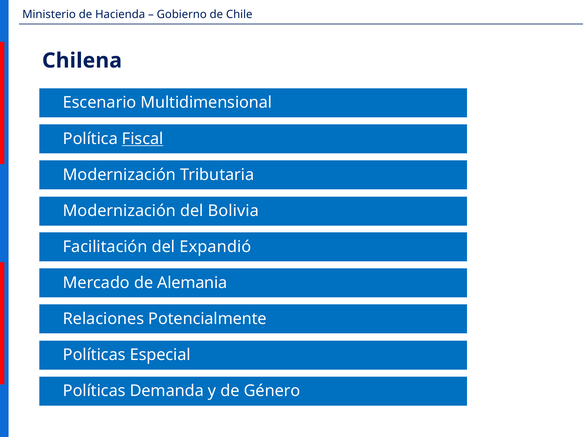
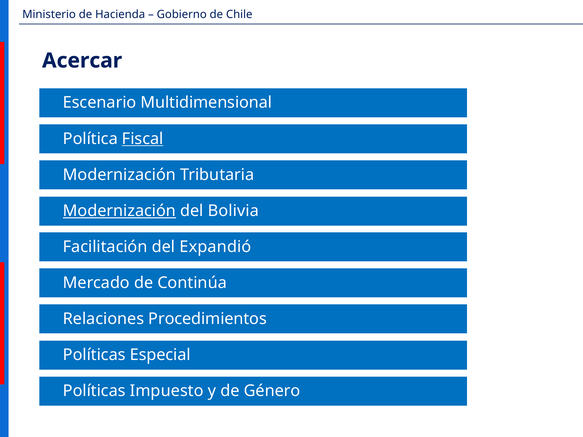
Chilena: Chilena -> Acercar
Modernización at (119, 211) underline: none -> present
Alemania: Alemania -> Continúa
Potencialmente: Potencialmente -> Procedimientos
Demanda: Demanda -> Impuesto
